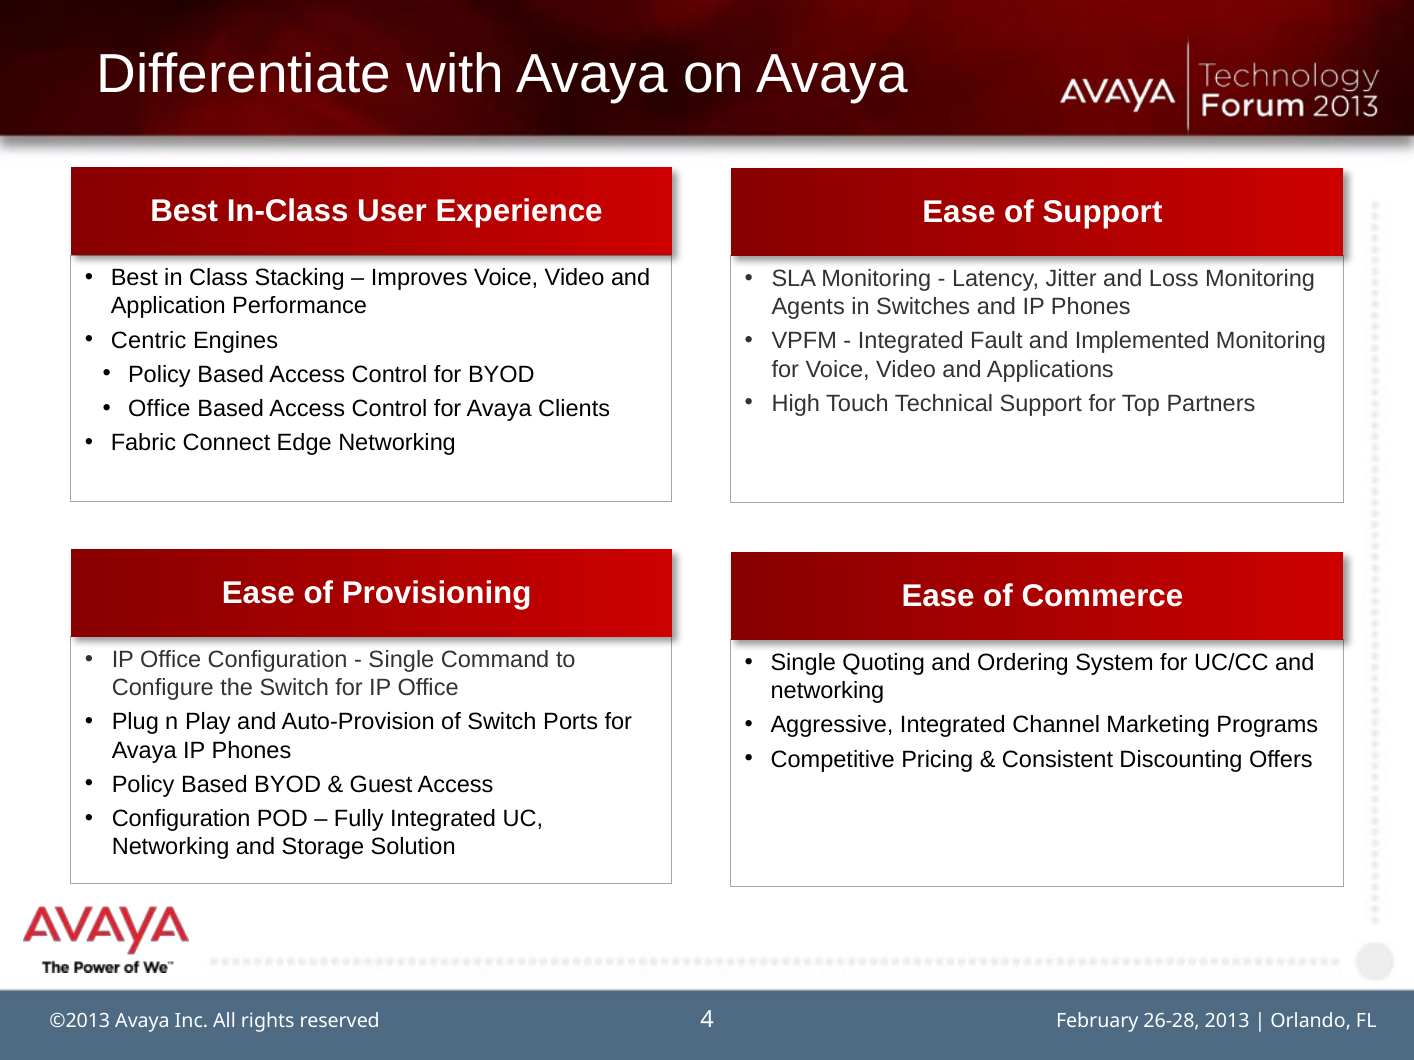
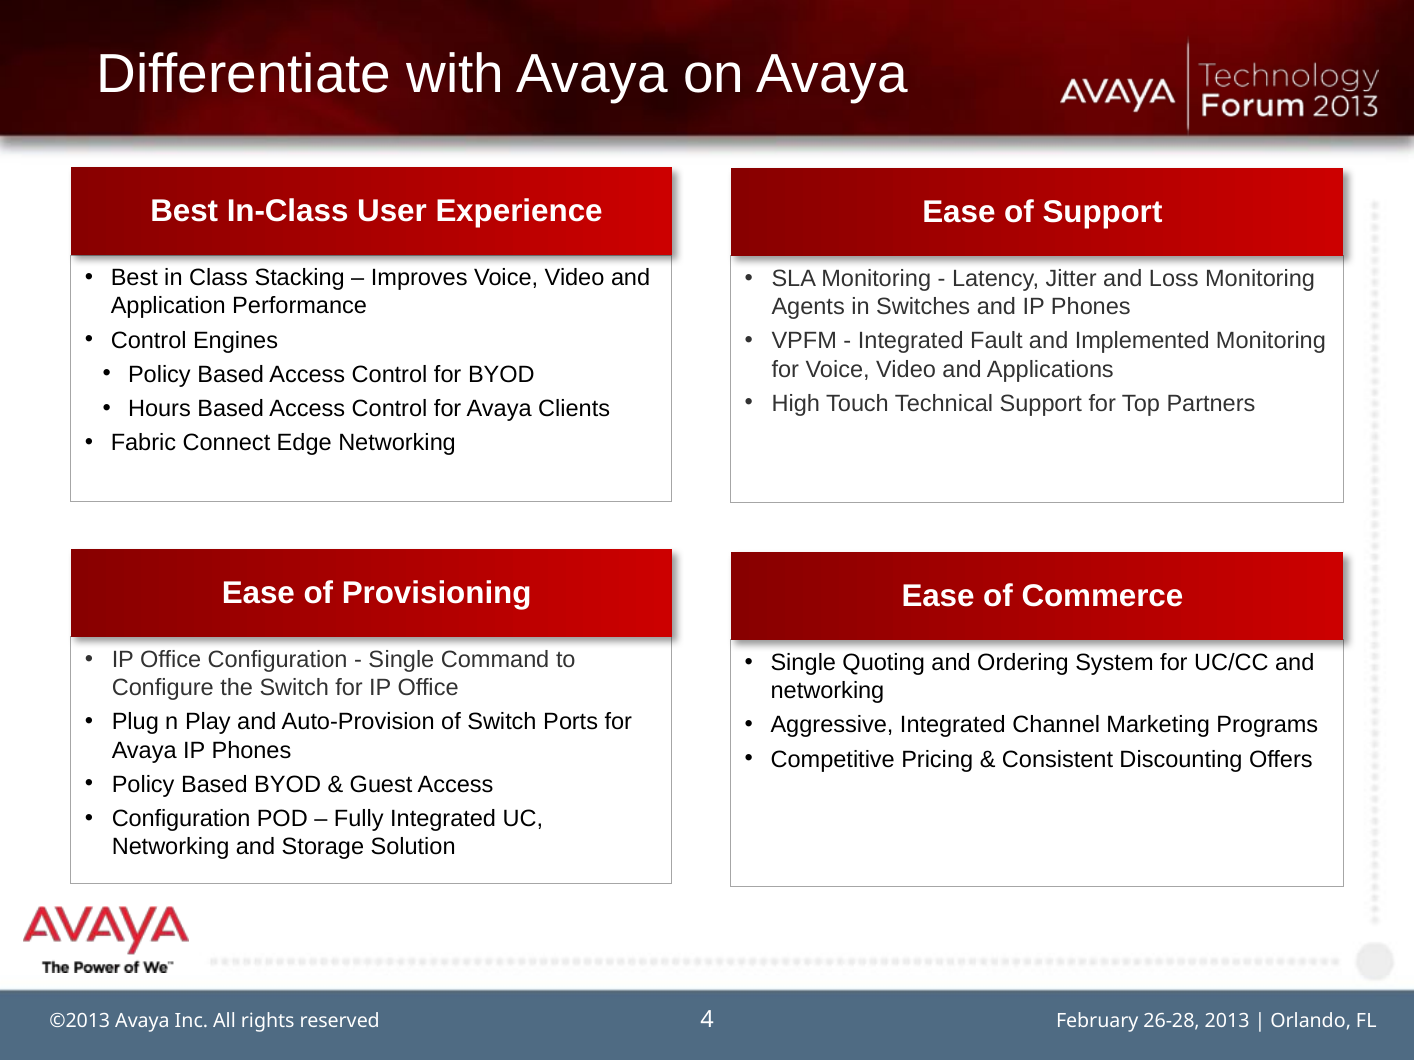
Centric at (149, 340): Centric -> Control
Office at (159, 409): Office -> Hours
